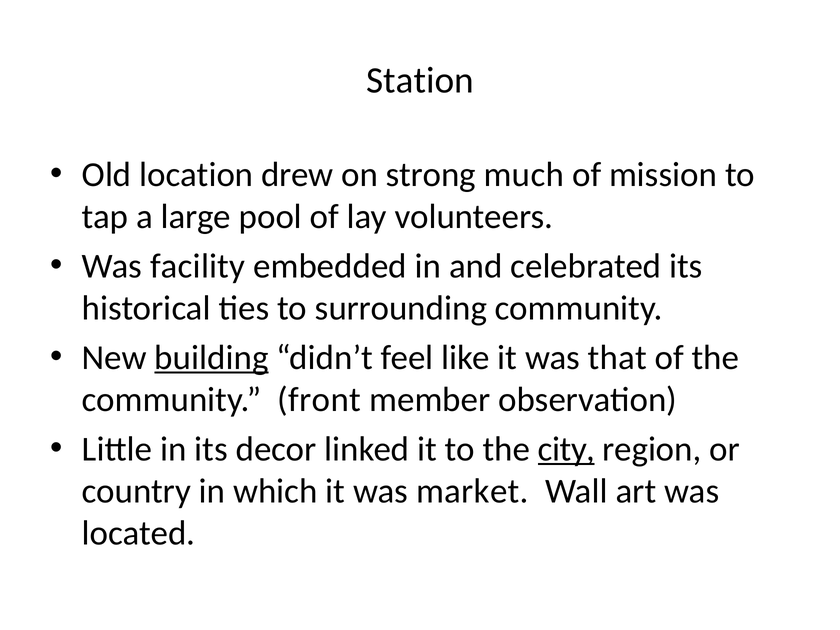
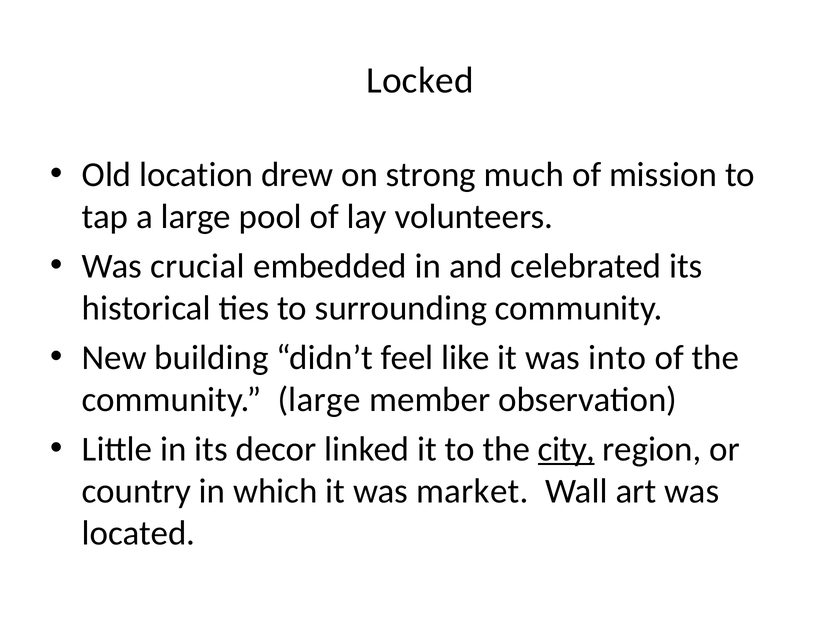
Station: Station -> Locked
facility: facility -> crucial
building underline: present -> none
that: that -> into
community front: front -> large
